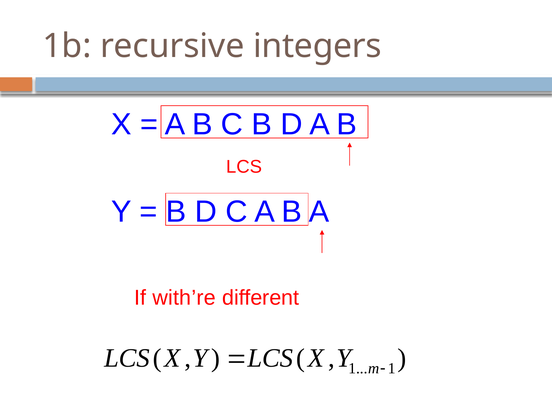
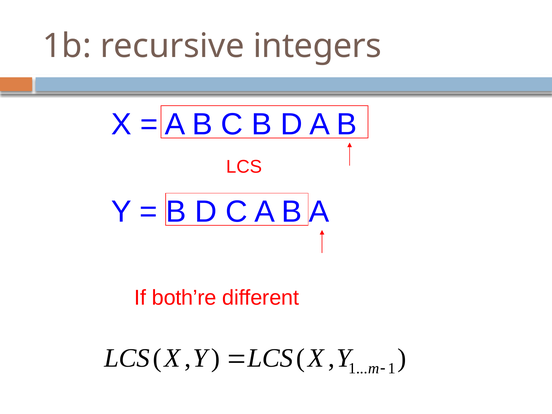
with’re: with’re -> both’re
